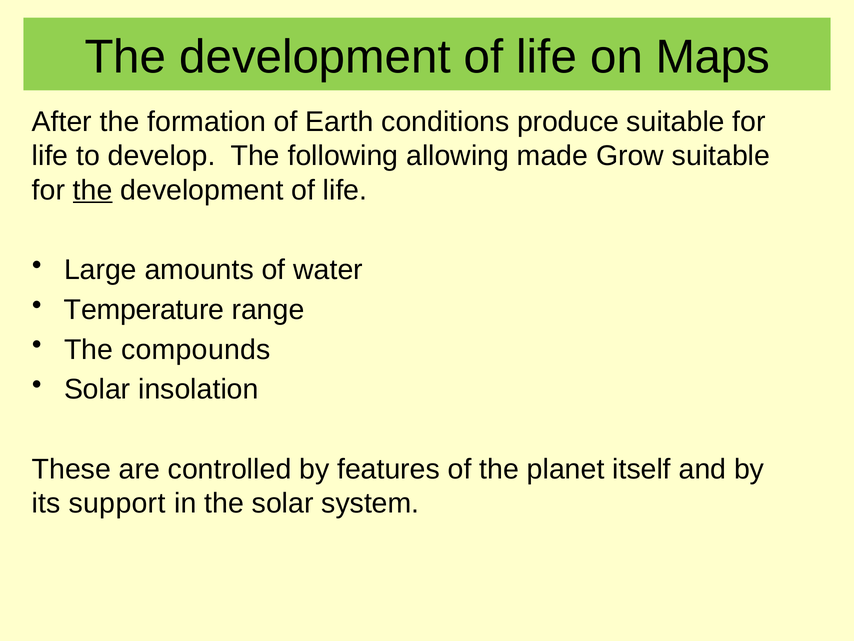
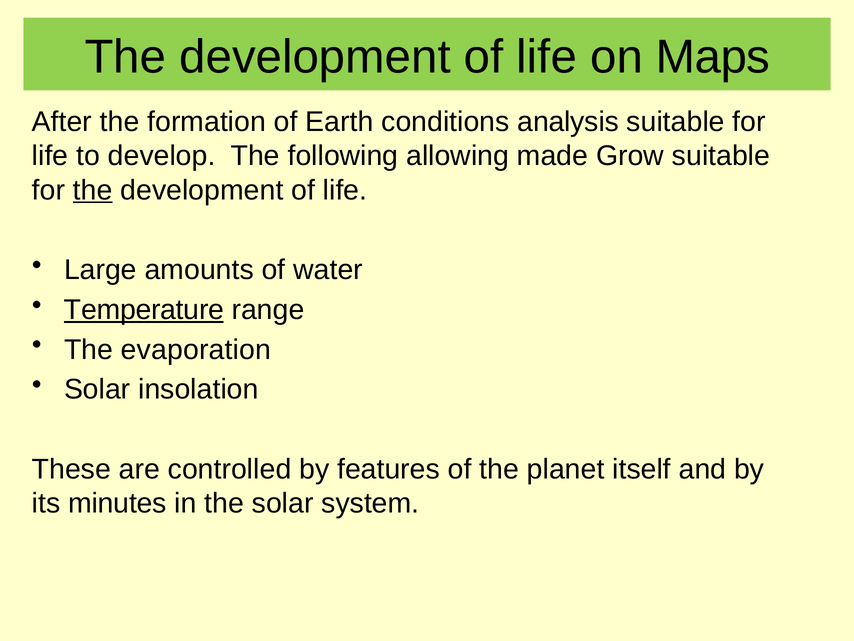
produce: produce -> analysis
Temperature underline: none -> present
compounds: compounds -> evaporation
support: support -> minutes
